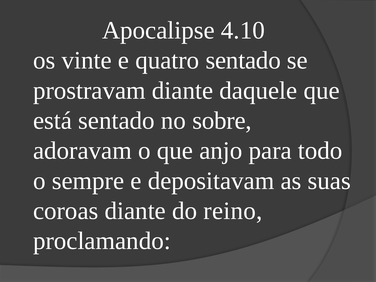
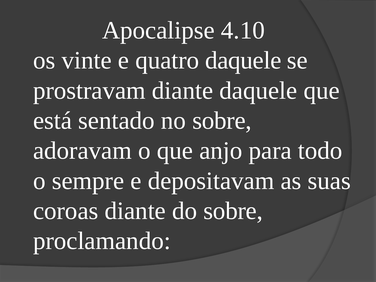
quatro sentado: sentado -> daquele
do reino: reino -> sobre
